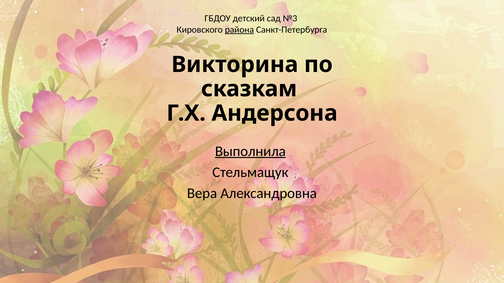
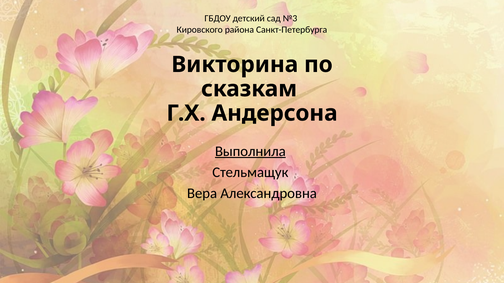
района underline: present -> none
